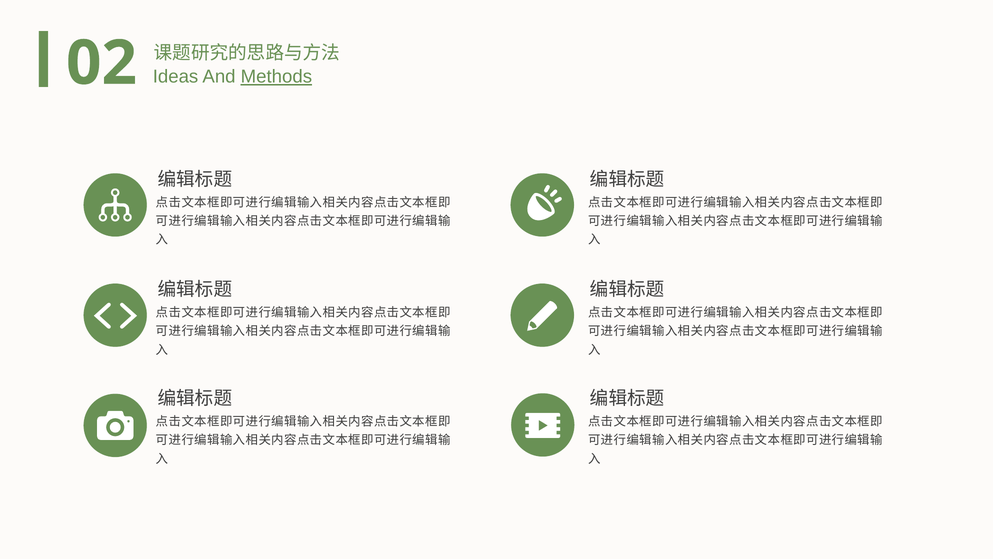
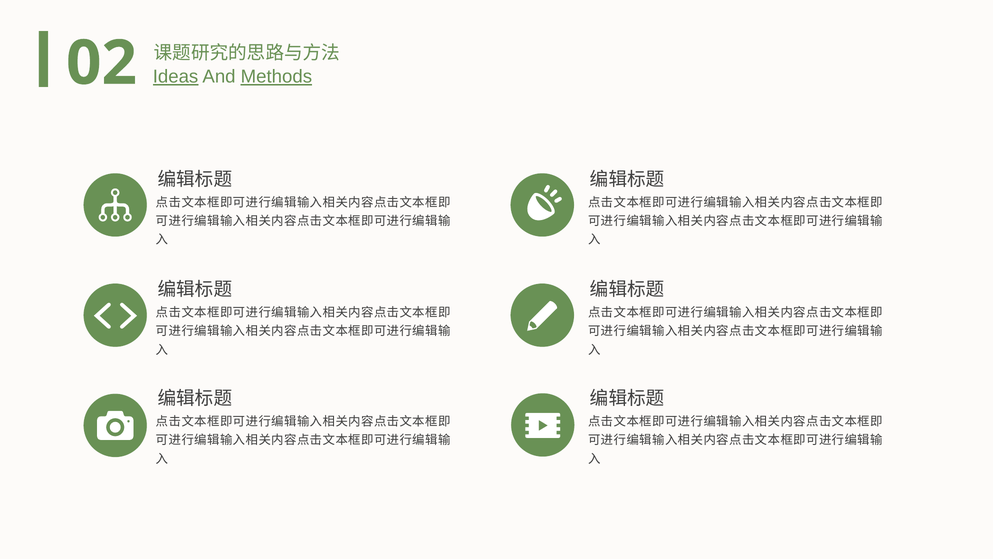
Ideas underline: none -> present
